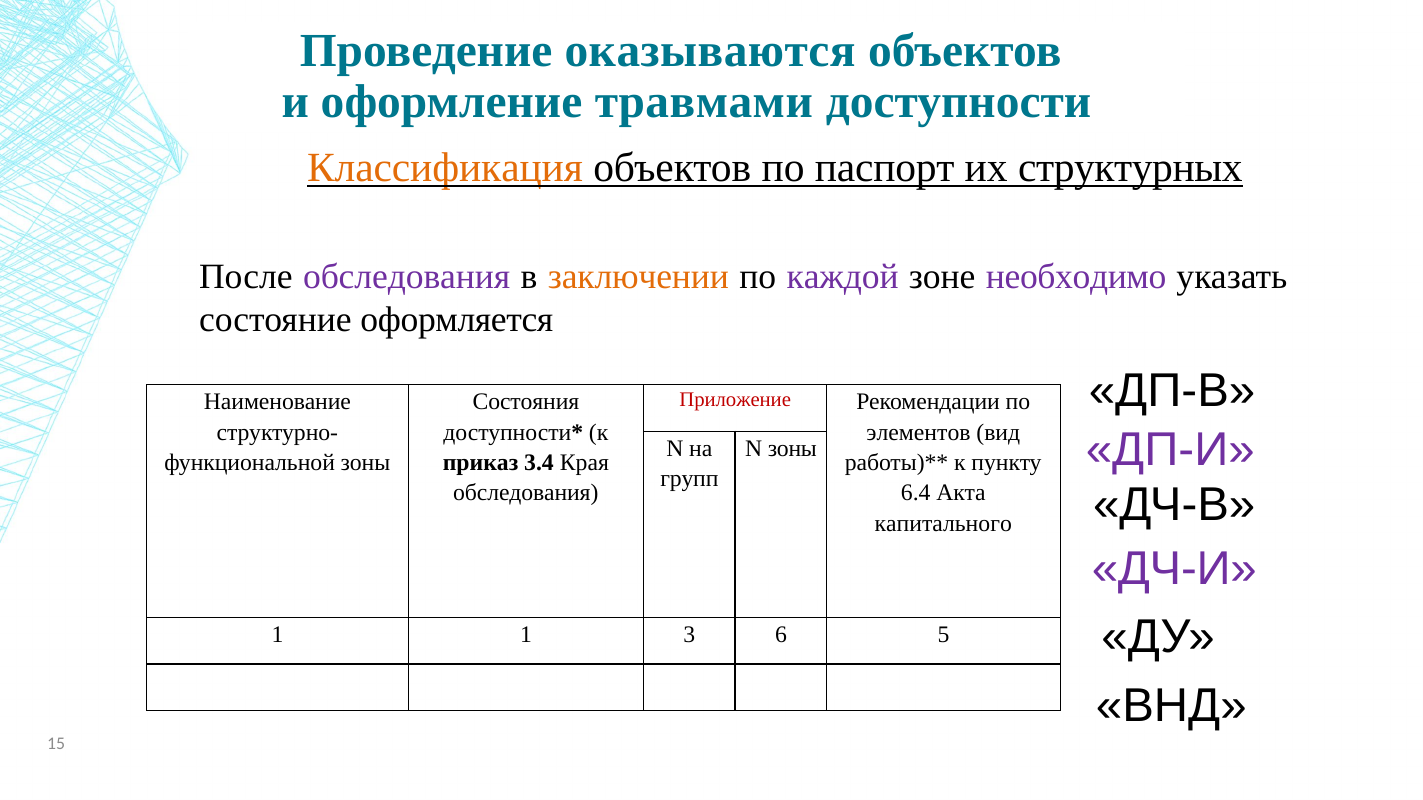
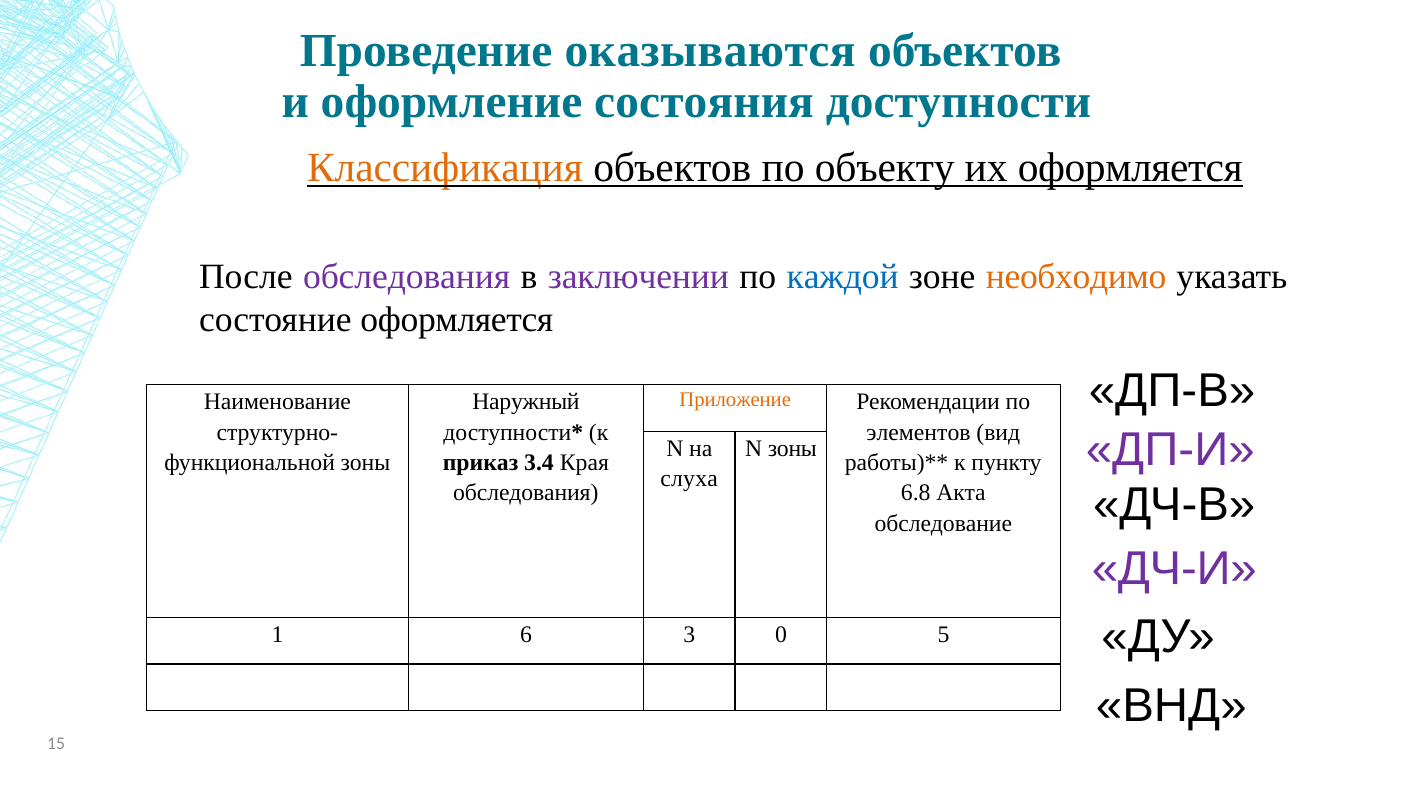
травмами: травмами -> состояния
паспорт: паспорт -> объекту
их структурных: структурных -> оформляется
заключении colour: orange -> purple
каждой colour: purple -> blue
необходимо colour: purple -> orange
Приложение colour: red -> orange
Состояния: Состояния -> Наружный
групп: групп -> слуха
6.4: 6.4 -> 6.8
капитального: капитального -> обследование
1 1: 1 -> 6
6: 6 -> 0
